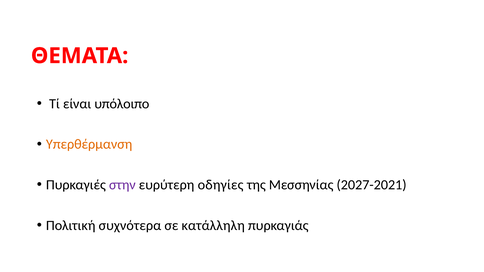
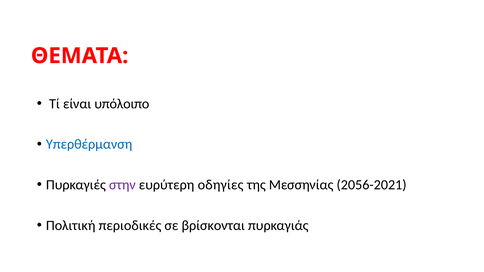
Υπερθέρμανση colour: orange -> blue
2027-2021: 2027-2021 -> 2056-2021
συχνότερα: συχνότερα -> περιοδικές
κατάλληλη: κατάλληλη -> βρίσκονται
